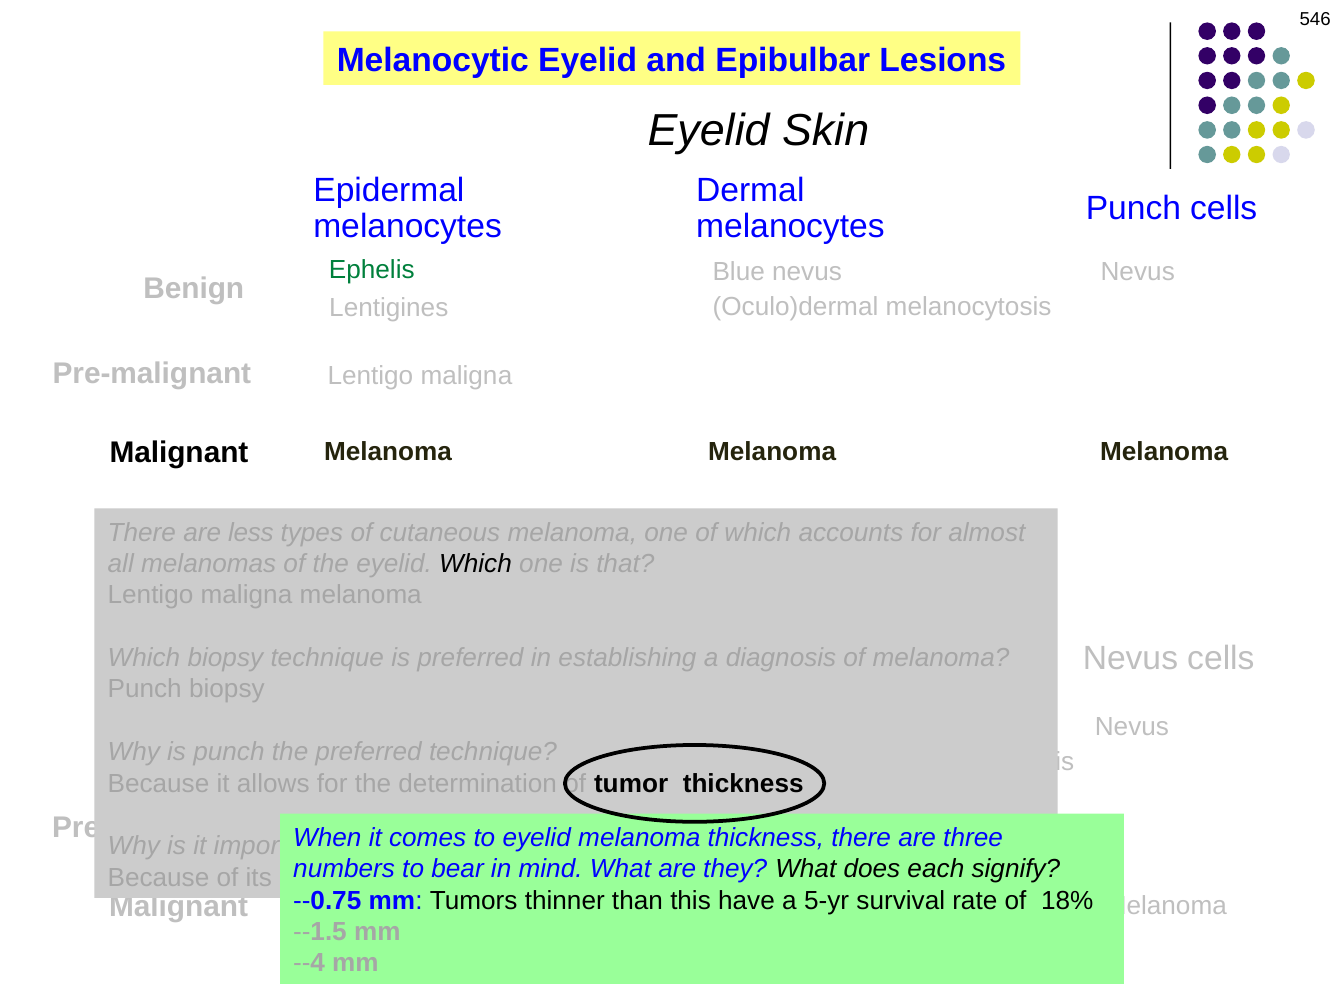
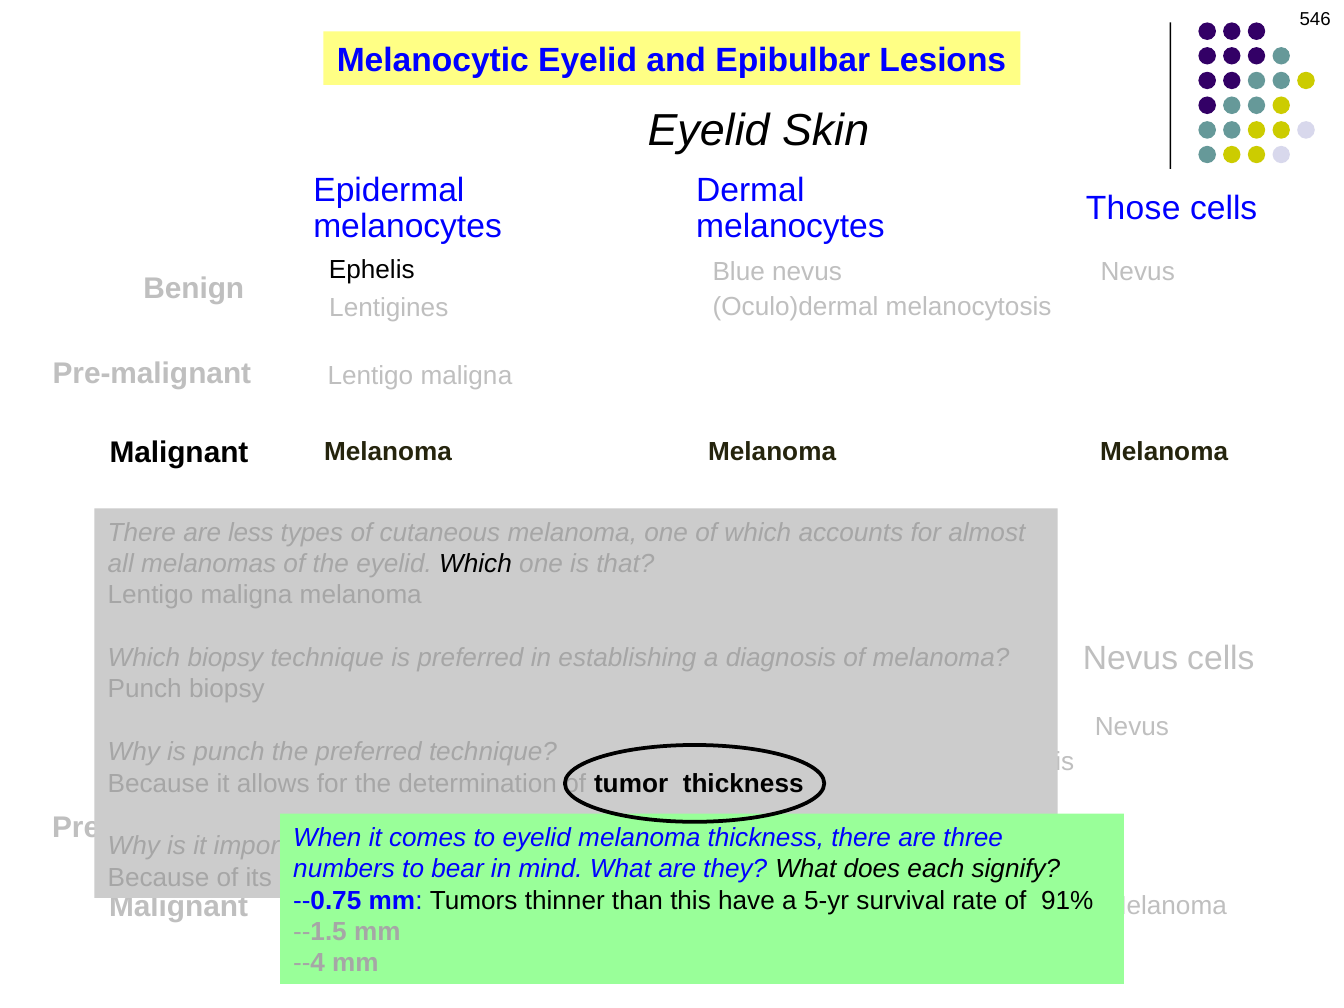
Punch at (1133, 208): Punch -> Those
Ephelis at (372, 269) colour: green -> black
18%: 18% -> 91%
